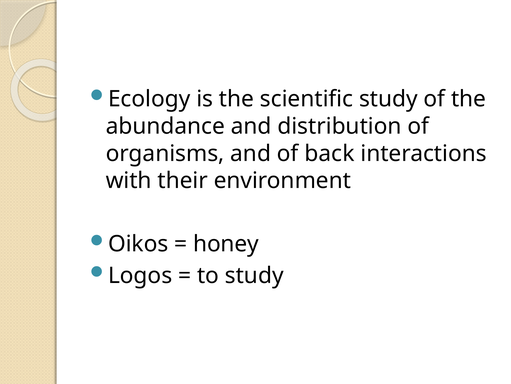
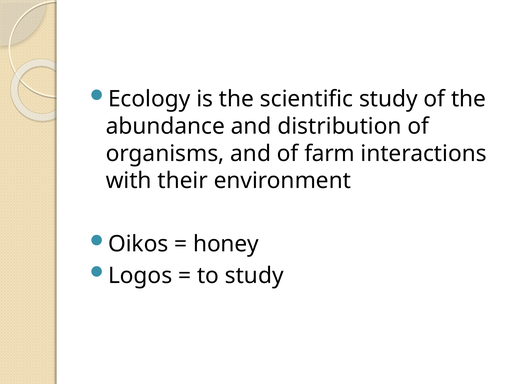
back: back -> farm
